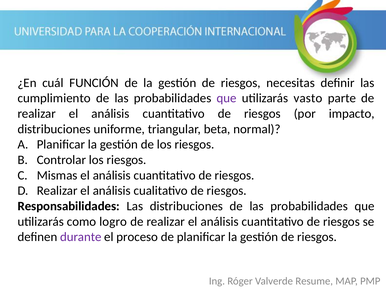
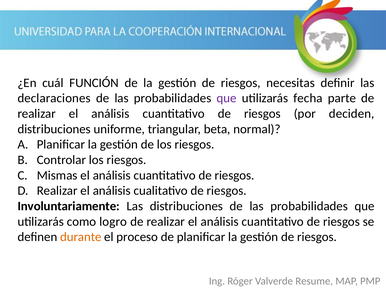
cumplimiento: cumplimiento -> declaraciones
vasto: vasto -> fecha
impacto: impacto -> deciden
Responsabilidades: Responsabilidades -> Involuntariamente
durante colour: purple -> orange
